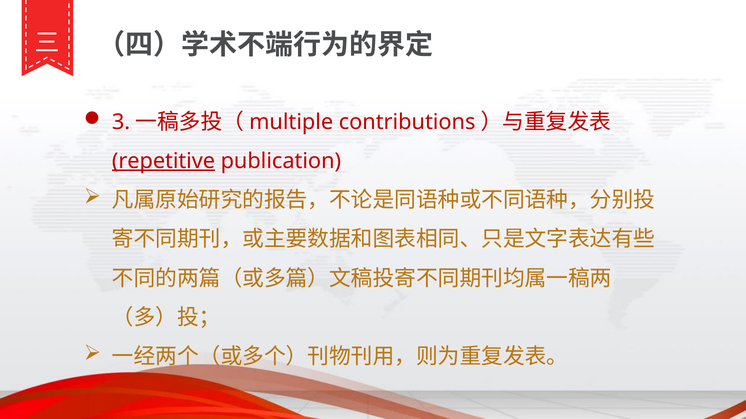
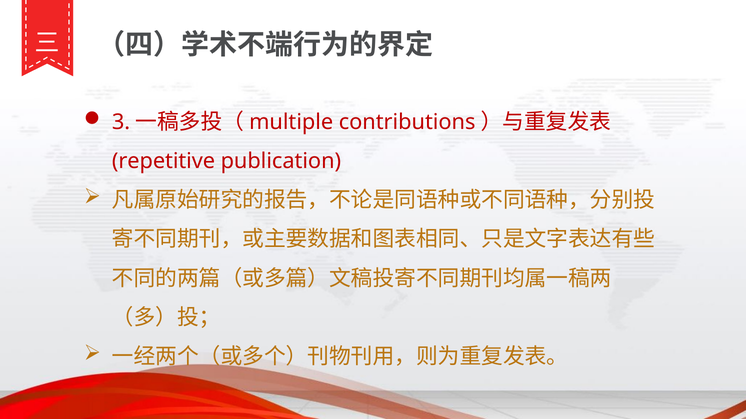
repetitive underline: present -> none
